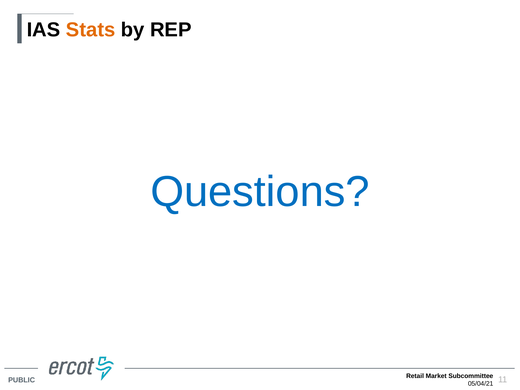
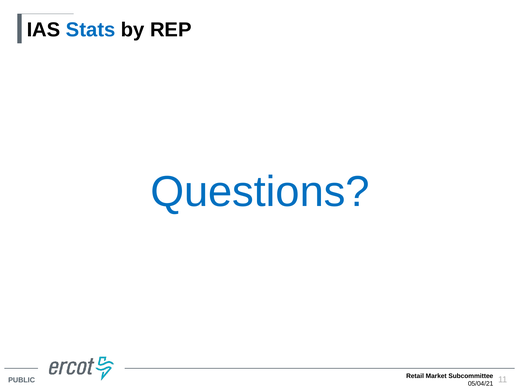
Stats colour: orange -> blue
